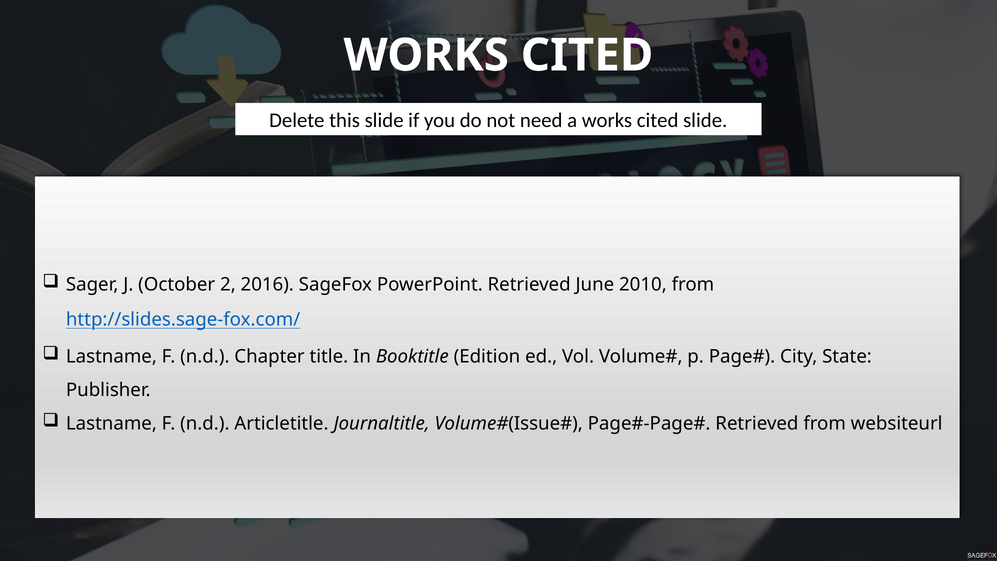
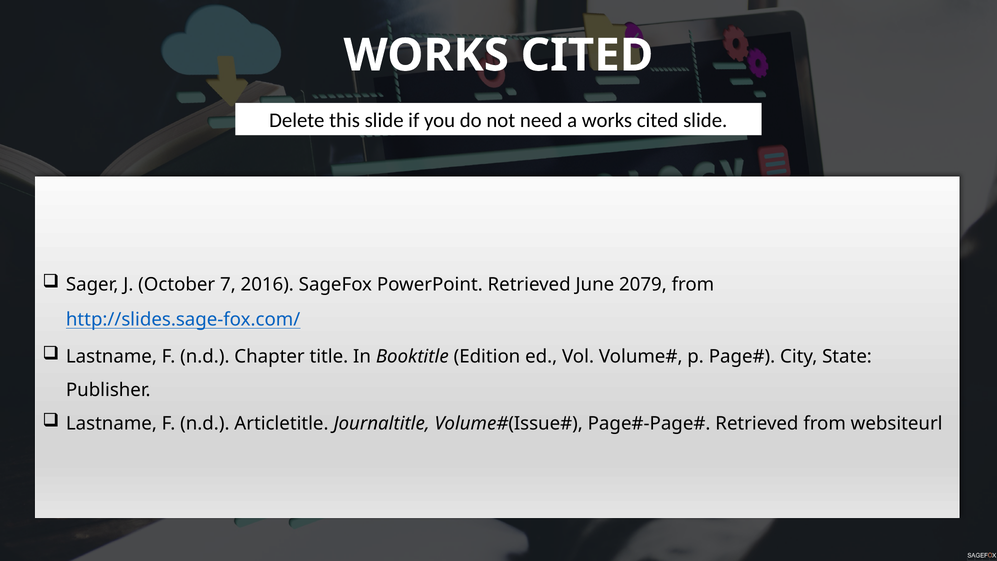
2: 2 -> 7
2010: 2010 -> 2079
